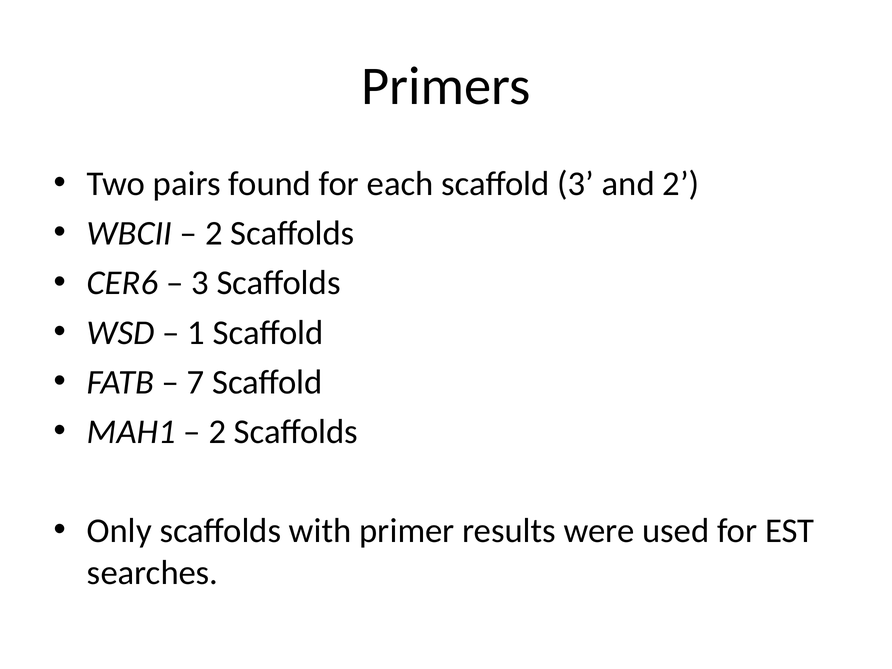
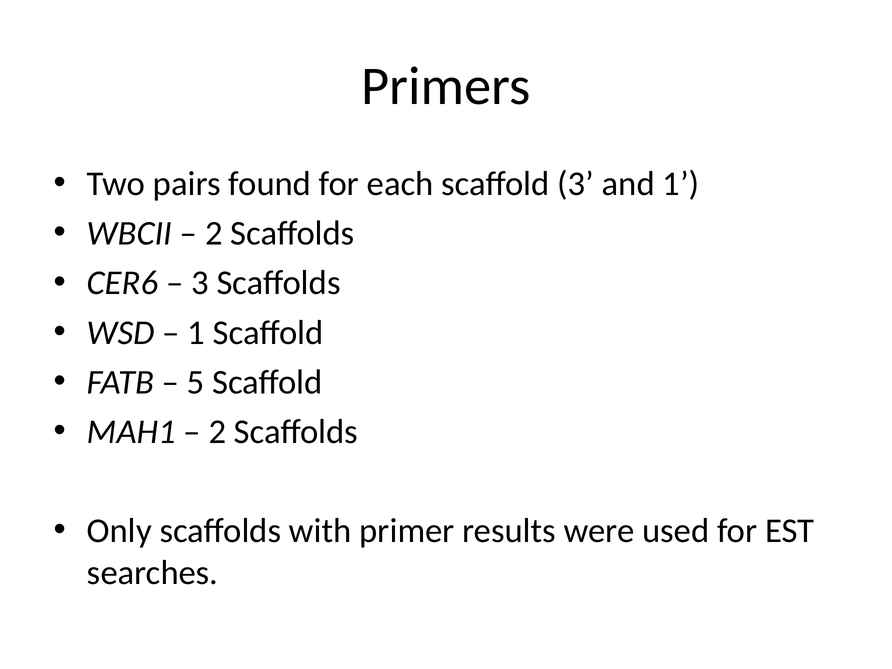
and 2: 2 -> 1
7: 7 -> 5
